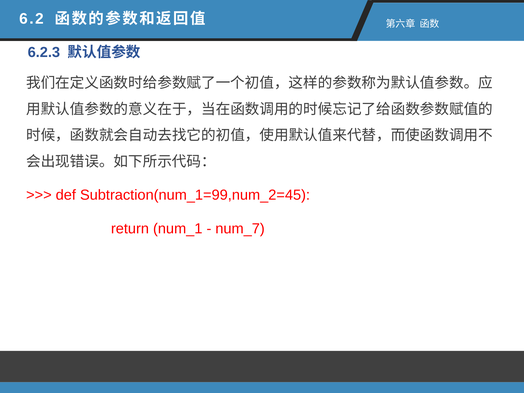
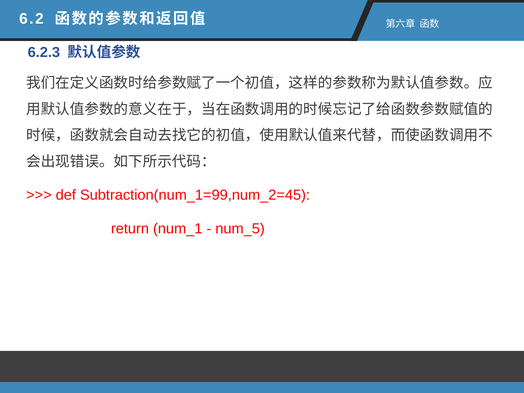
num_7: num_7 -> num_5
